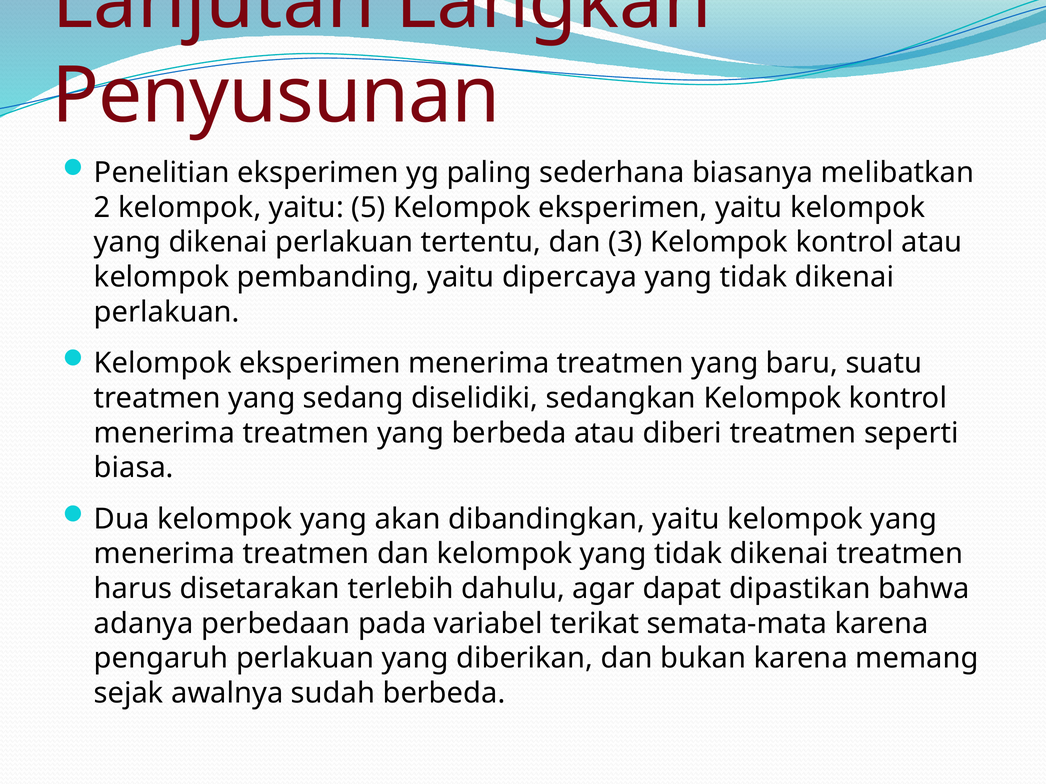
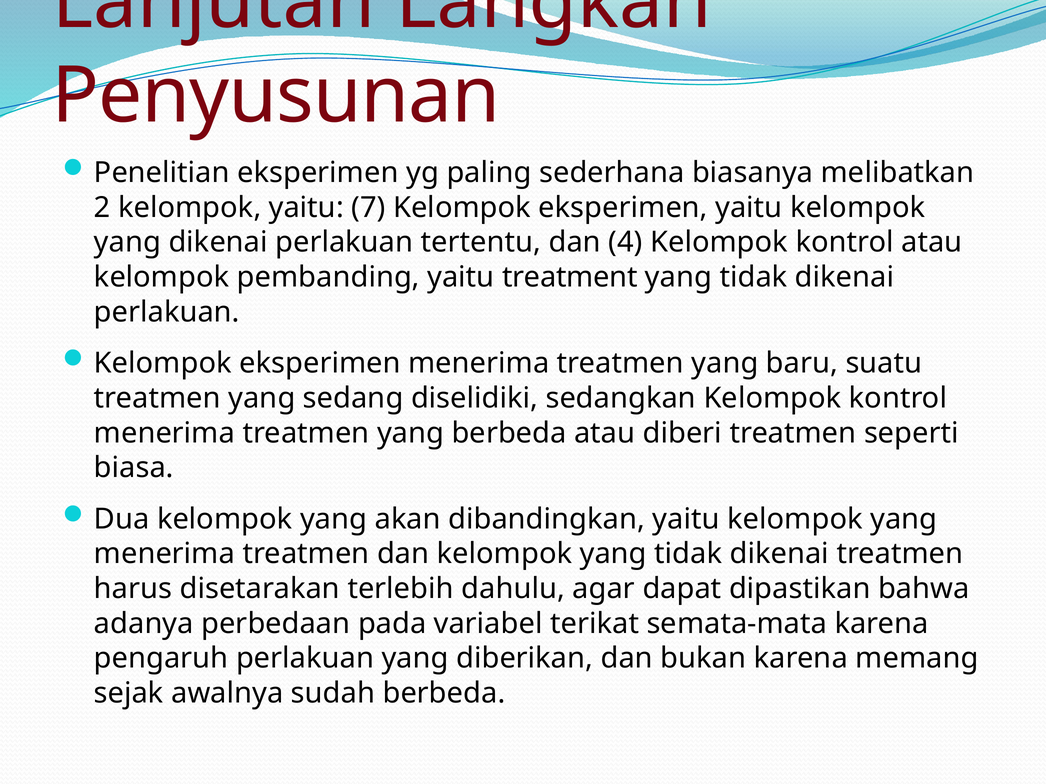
5: 5 -> 7
3: 3 -> 4
dipercaya: dipercaya -> treatment
